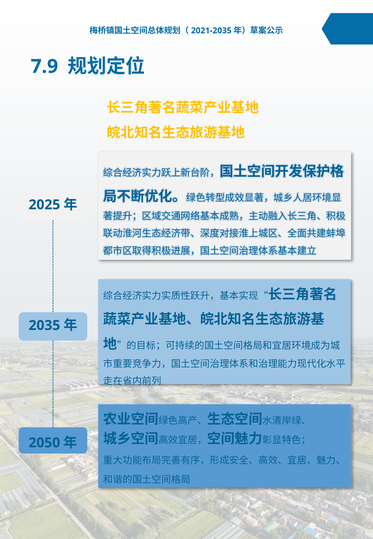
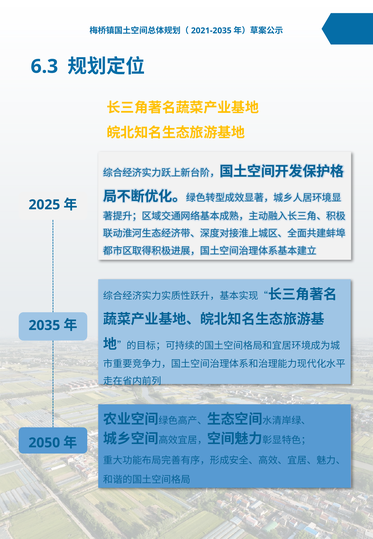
7.9: 7.9 -> 6.3
